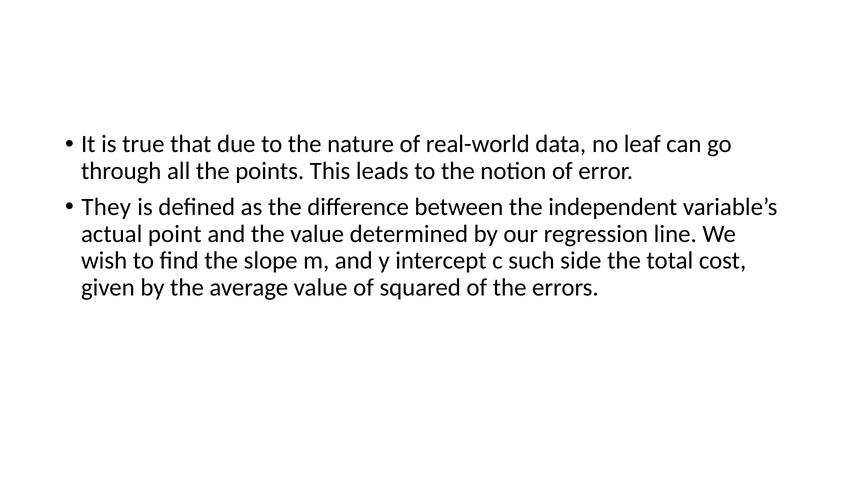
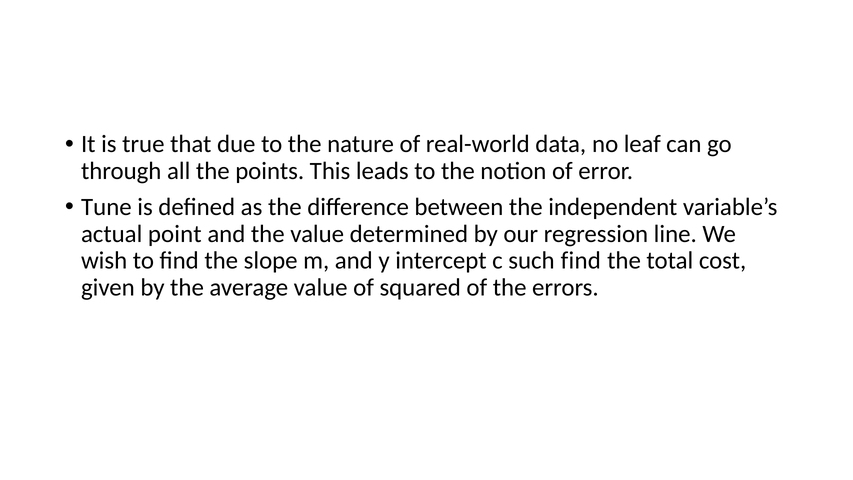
They: They -> Tune
such side: side -> find
